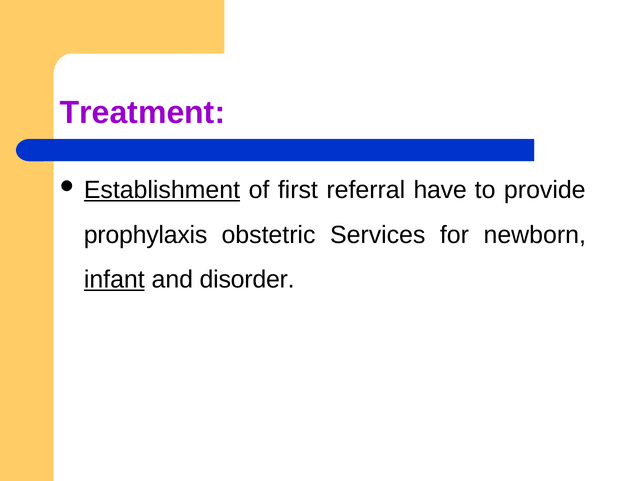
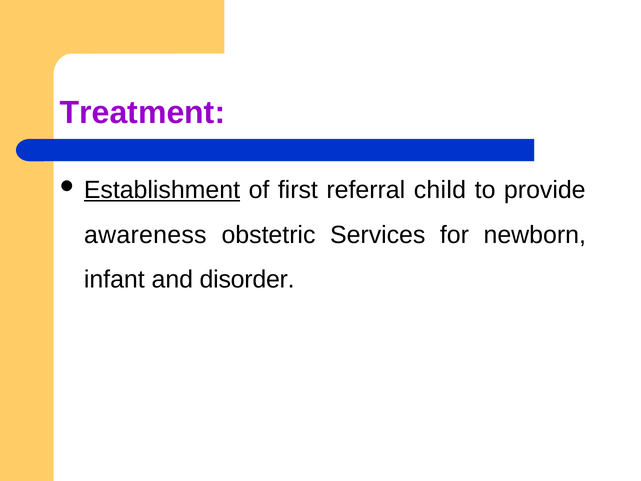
have: have -> child
prophylaxis: prophylaxis -> awareness
infant underline: present -> none
